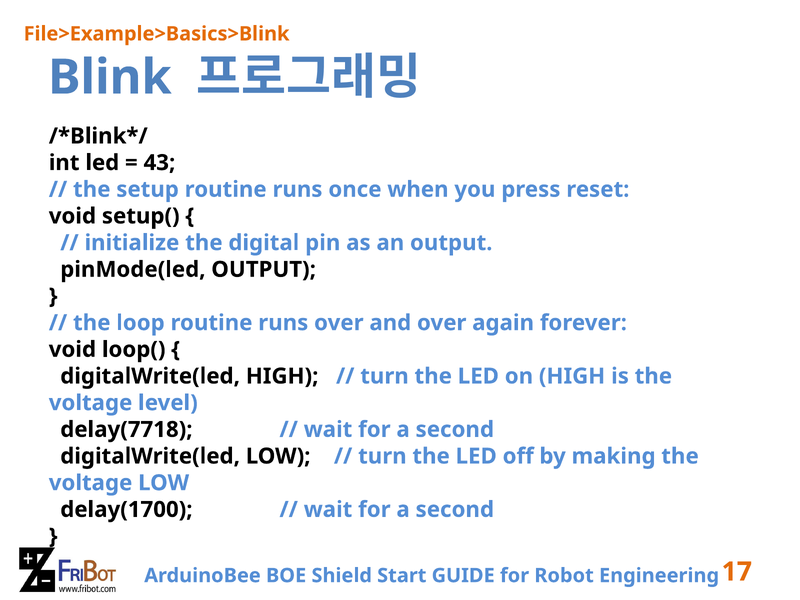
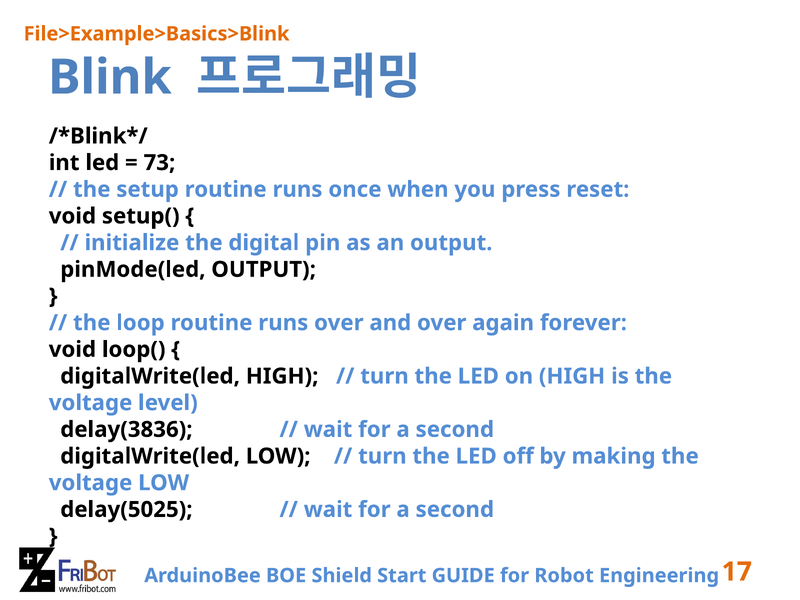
43: 43 -> 73
delay(7718: delay(7718 -> delay(3836
delay(1700: delay(1700 -> delay(5025
